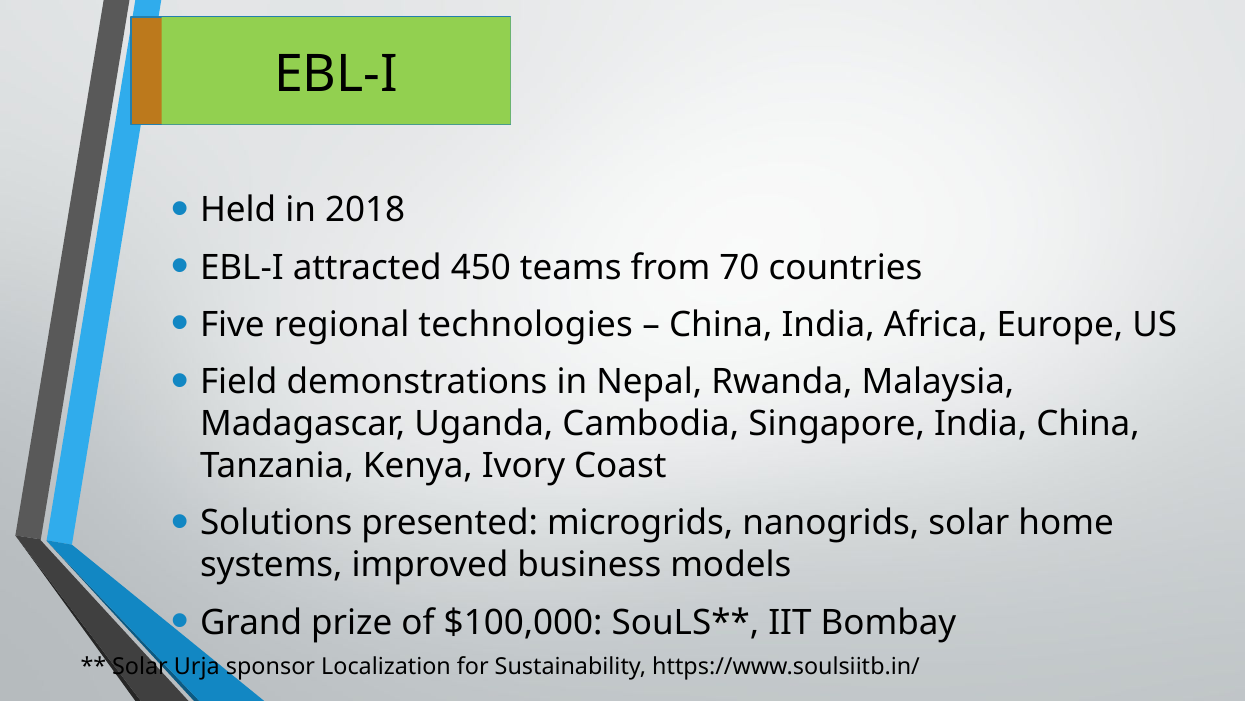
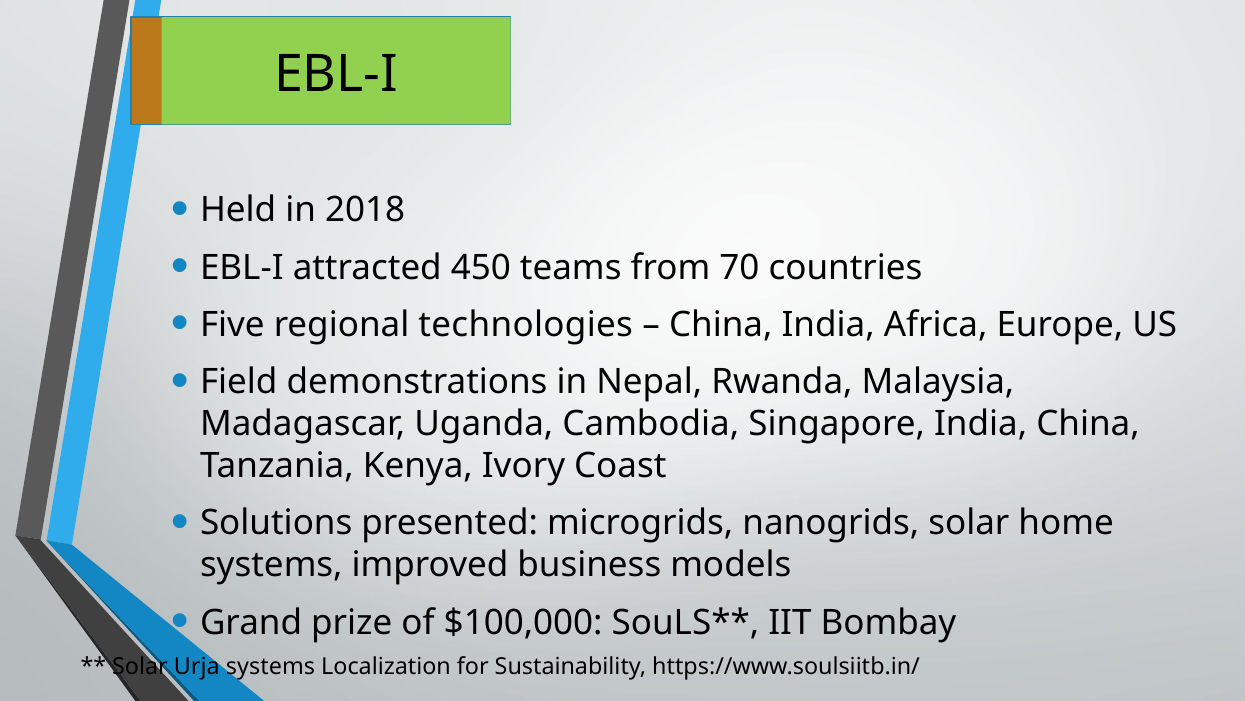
Urja sponsor: sponsor -> systems
